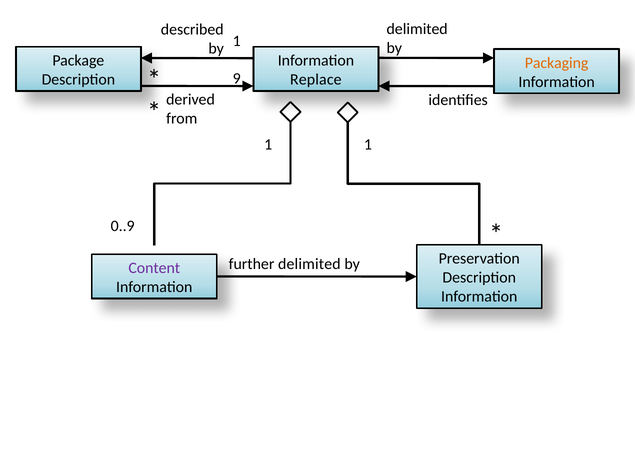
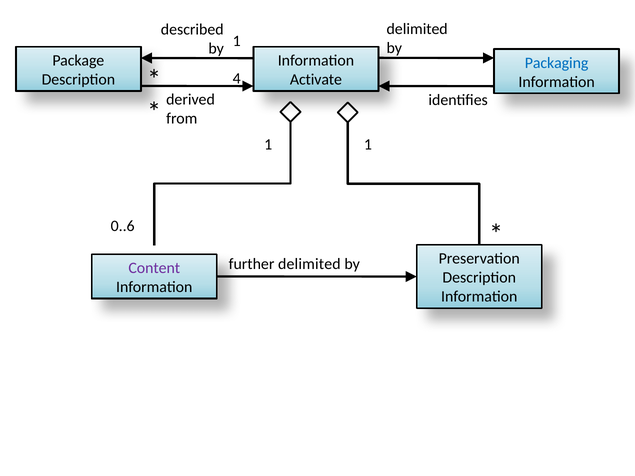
Packaging colour: orange -> blue
9: 9 -> 4
Replace: Replace -> Activate
0..9: 0..9 -> 0..6
